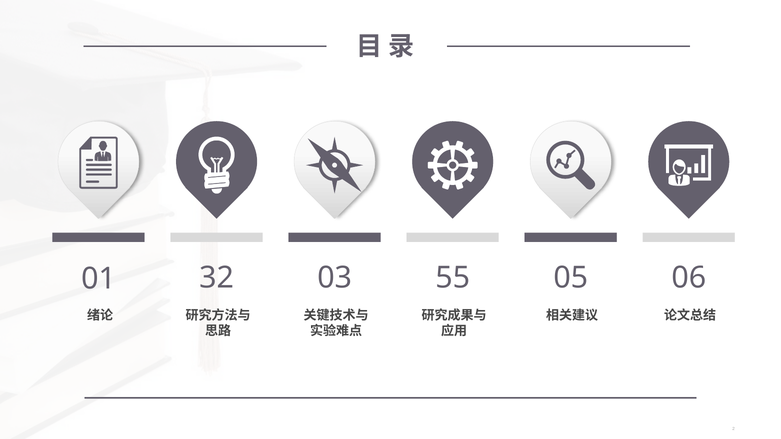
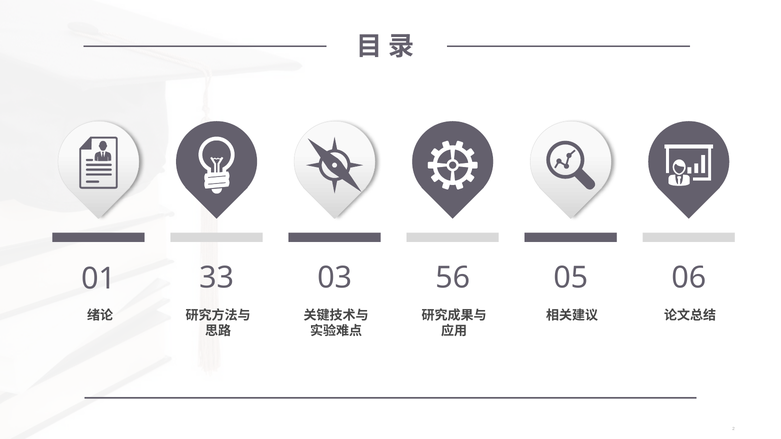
32: 32 -> 33
55: 55 -> 56
